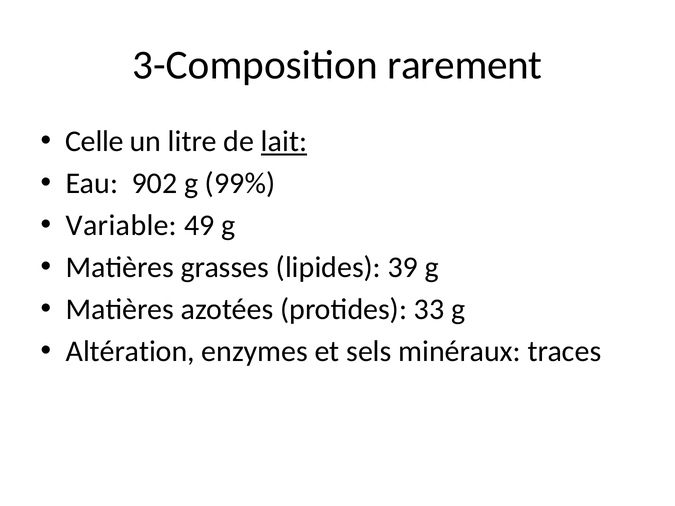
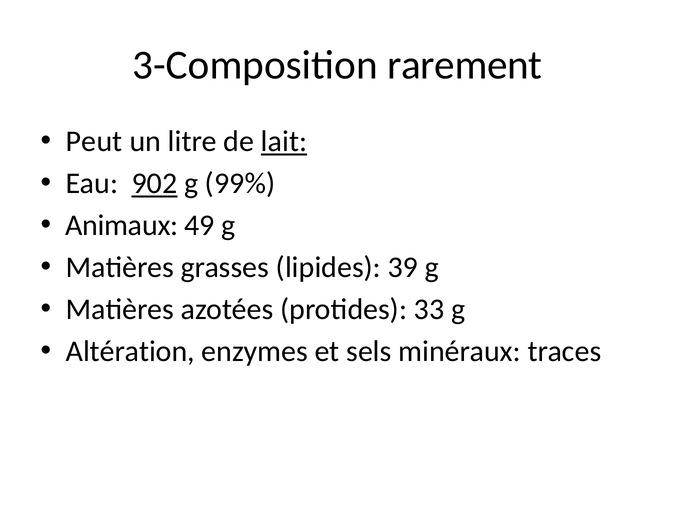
Celle: Celle -> Peut
902 underline: none -> present
Variable: Variable -> Animaux
